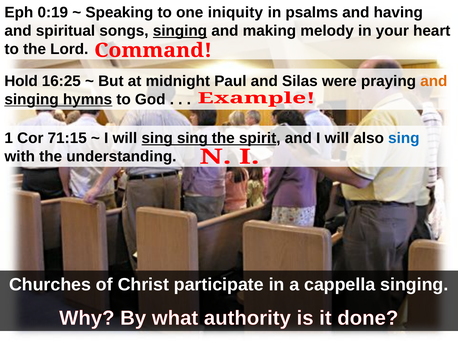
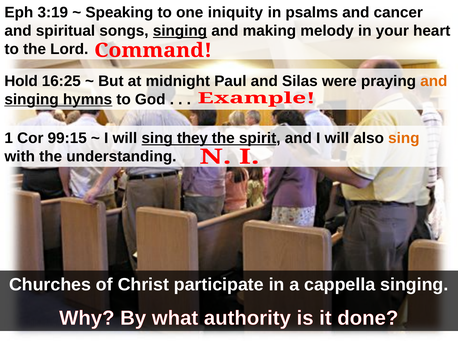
0:19: 0:19 -> 3:19
having: having -> cancer
71:15: 71:15 -> 99:15
sing sing: sing -> they
sing at (404, 138) colour: blue -> orange
